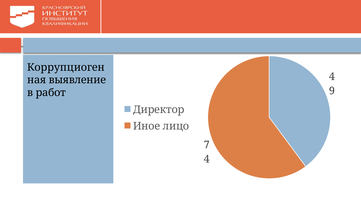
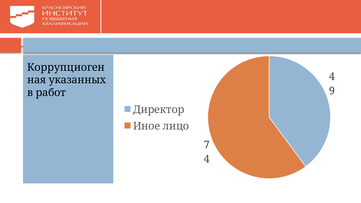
выявление: выявление -> указанных
